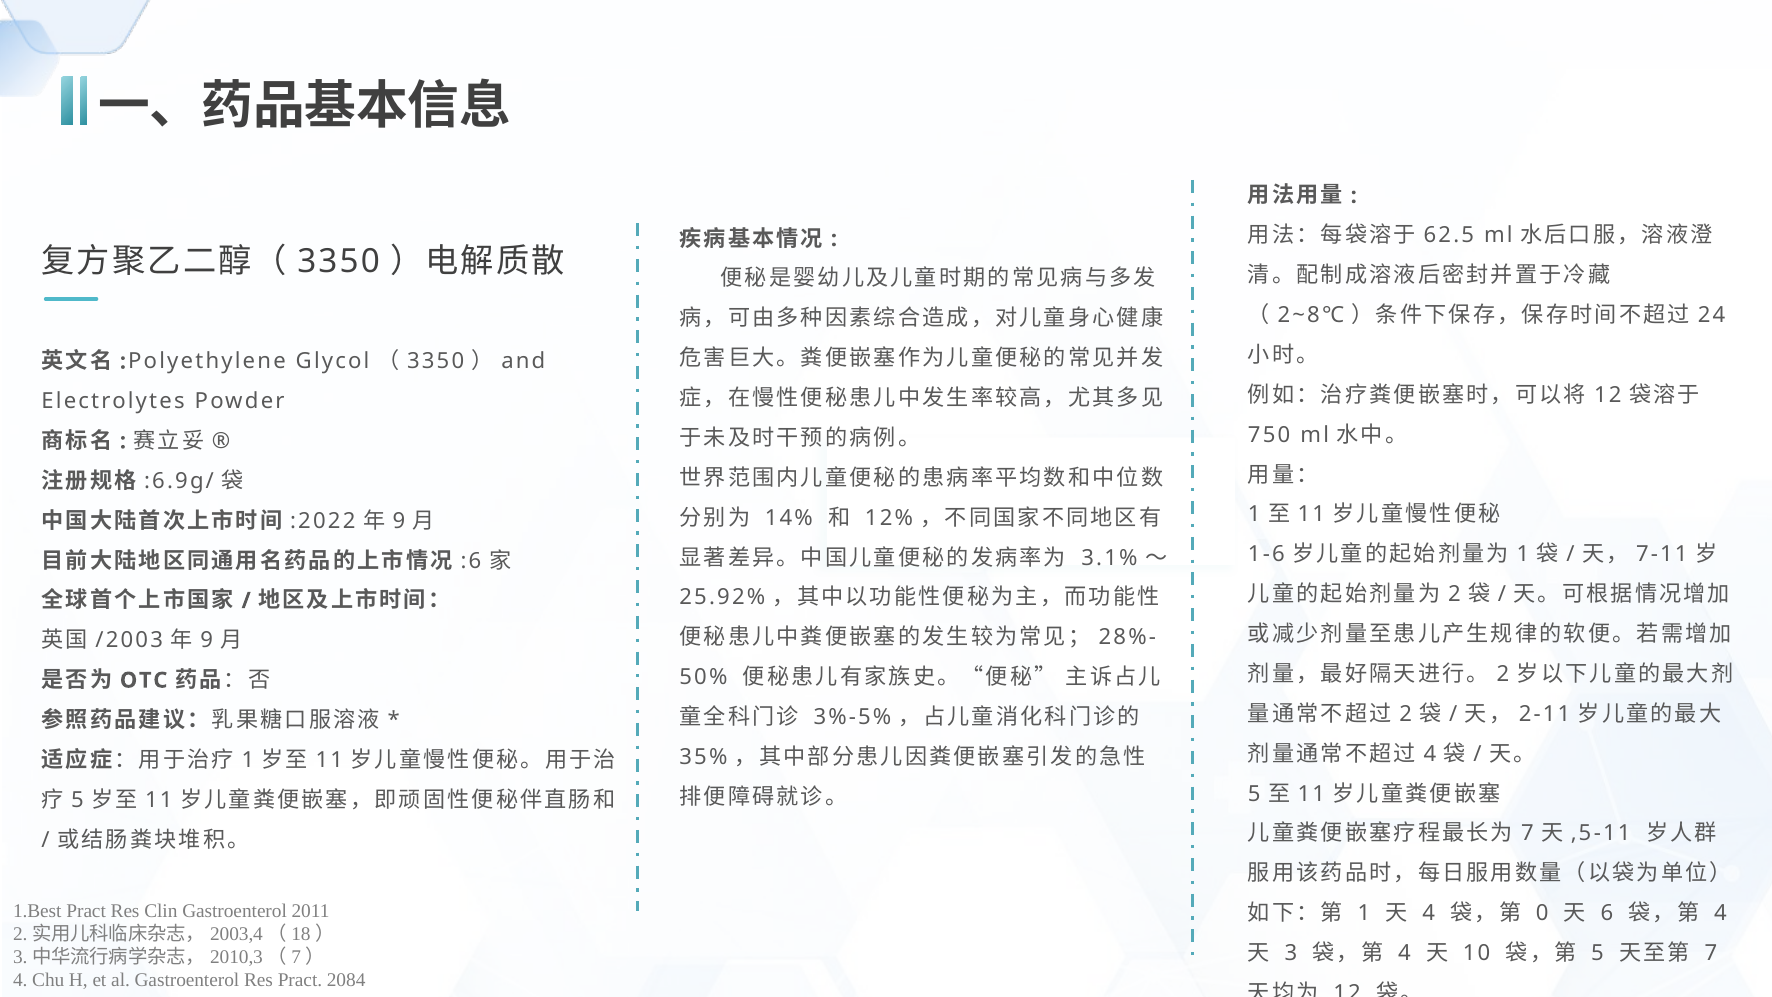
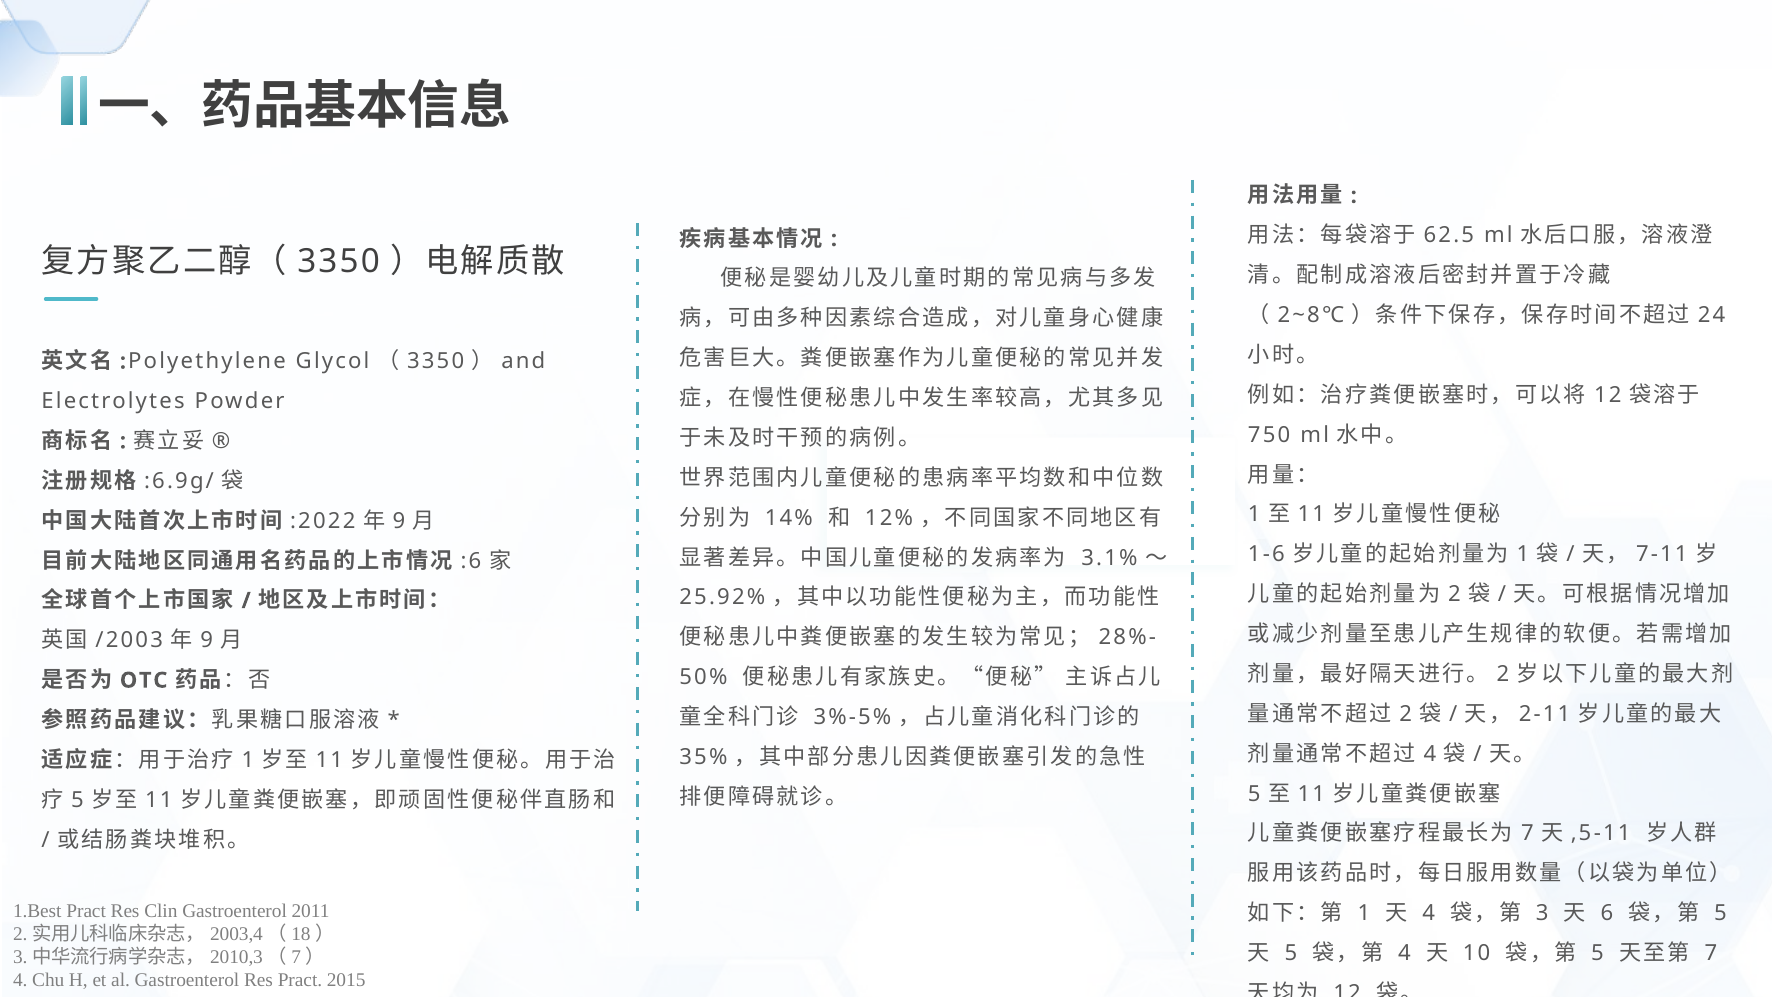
0: 0 -> 3
4 at (1720, 913): 4 -> 5
3 at (1291, 953): 3 -> 5
2084: 2084 -> 2015
